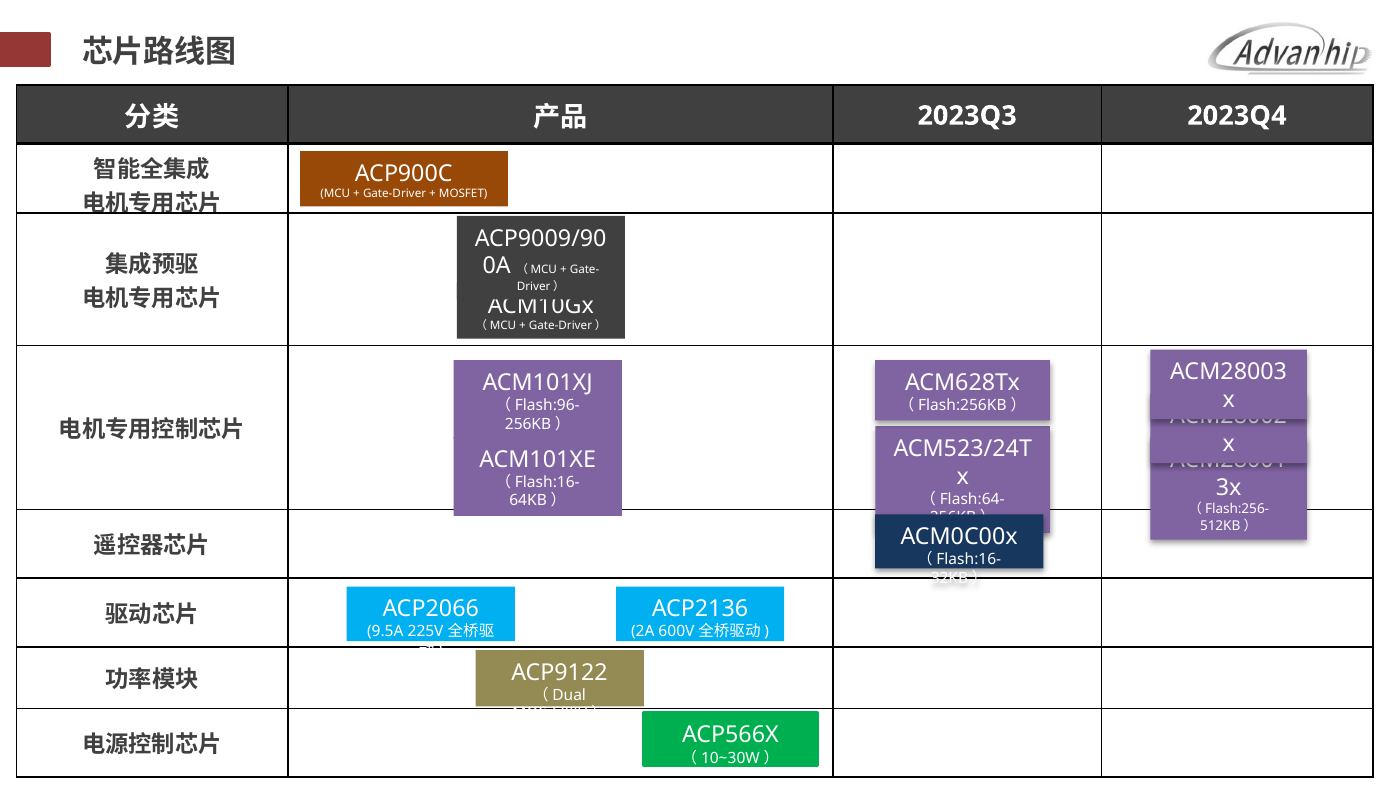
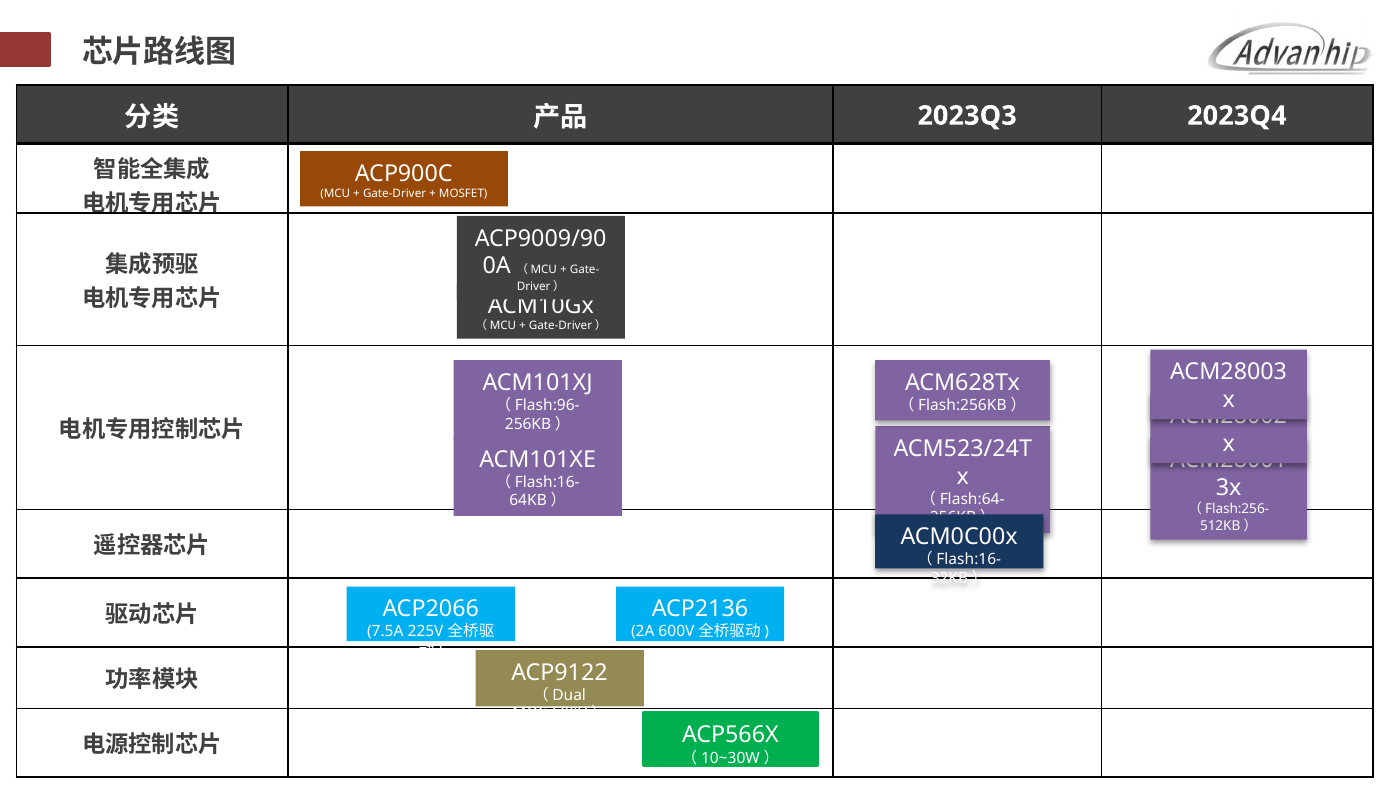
9.5A: 9.5A -> 7.5A
